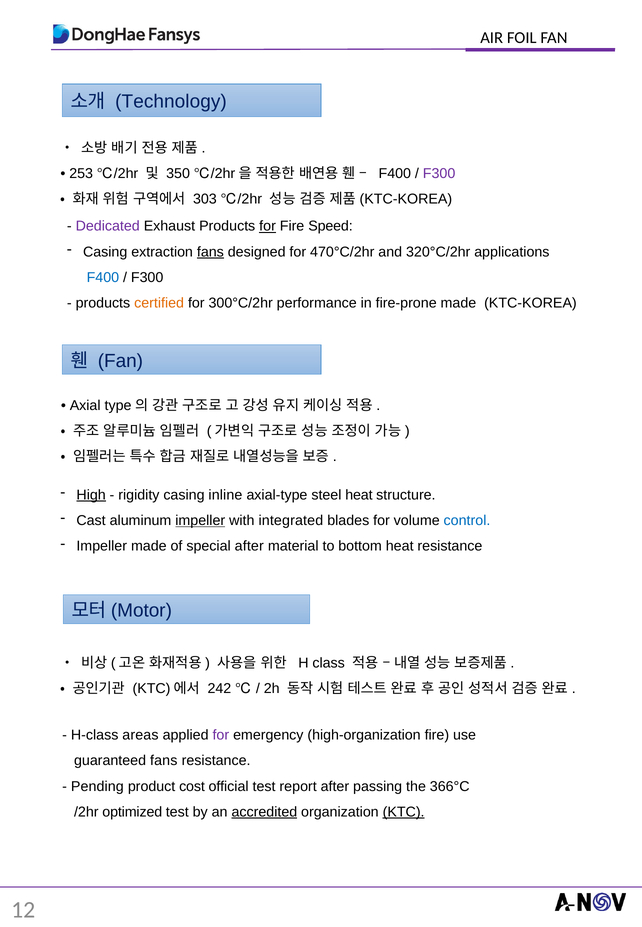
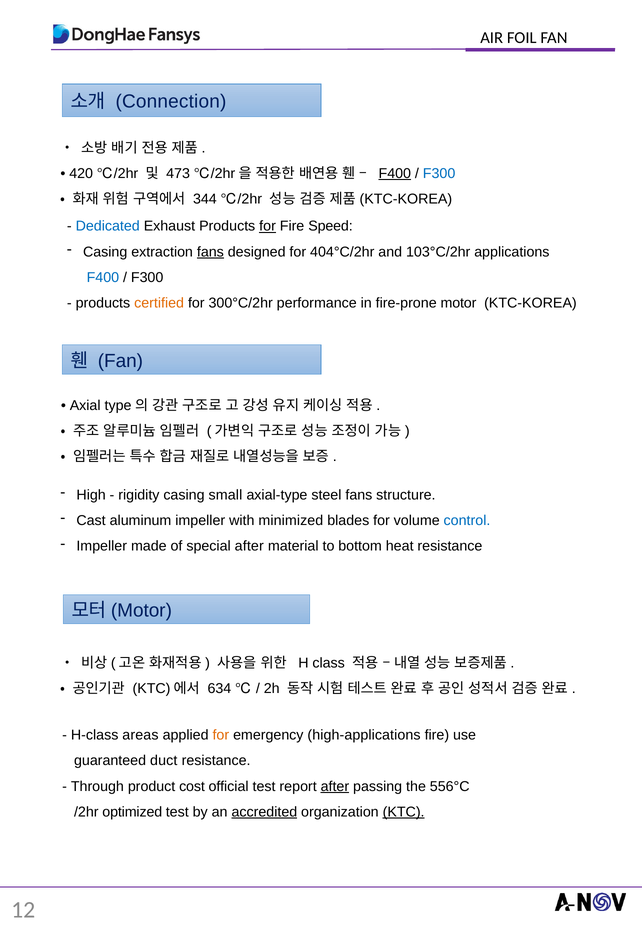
Technology: Technology -> Connection
253: 253 -> 420
350: 350 -> 473
F400 at (395, 174) underline: none -> present
F300 at (439, 174) colour: purple -> blue
303: 303 -> 344
Dedicated colour: purple -> blue
470°C/2hr: 470°C/2hr -> 404°C/2hr
320°C/2hr: 320°C/2hr -> 103°C/2hr
fire-prone made: made -> motor
High underline: present -> none
inline: inline -> small
steel heat: heat -> fans
impeller at (200, 521) underline: present -> none
integrated: integrated -> minimized
242: 242 -> 634
for at (221, 735) colour: purple -> orange
high-organization: high-organization -> high-applications
guaranteed fans: fans -> duct
Pending: Pending -> Through
after at (335, 787) underline: none -> present
366°C: 366°C -> 556°C
